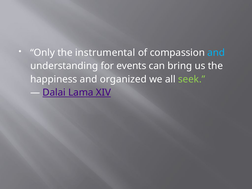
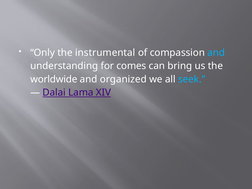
events: events -> comes
happiness: happiness -> worldwide
seek colour: light green -> light blue
